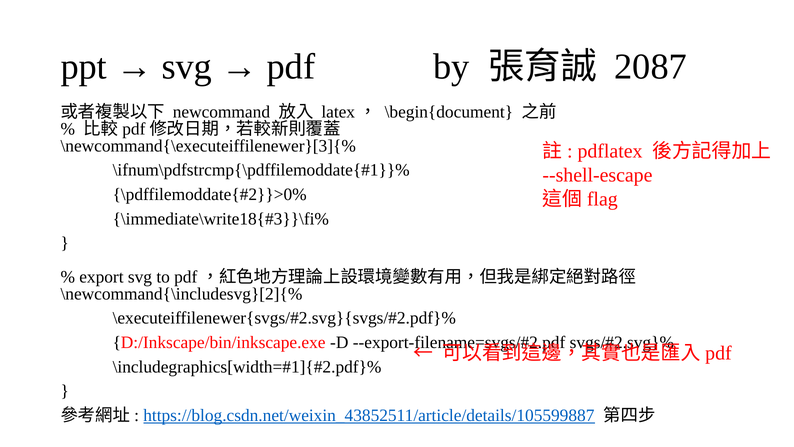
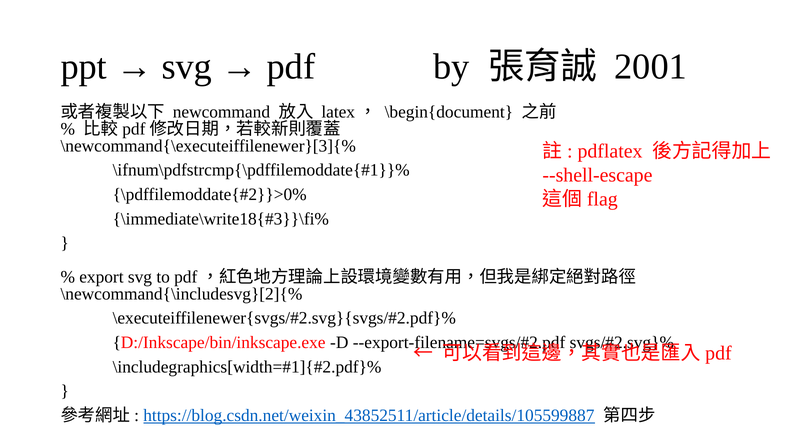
2087: 2087 -> 2001
